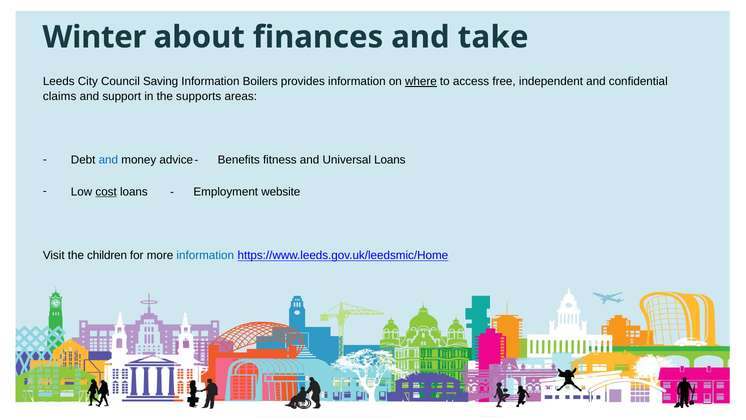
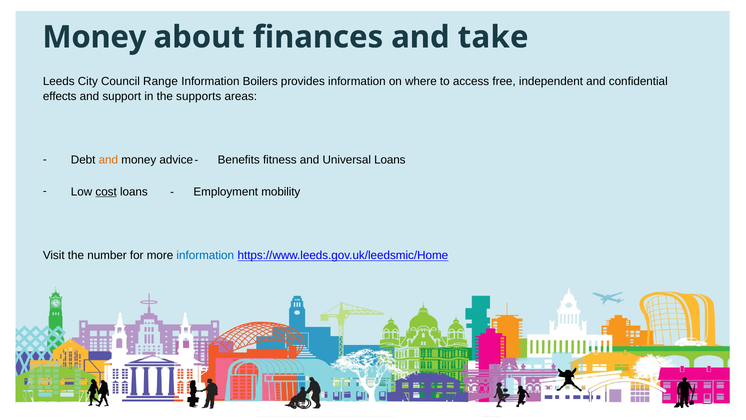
Winter at (94, 37): Winter -> Money
Saving: Saving -> Range
where underline: present -> none
claims: claims -> effects
and at (108, 160) colour: blue -> orange
website: website -> mobility
children: children -> number
